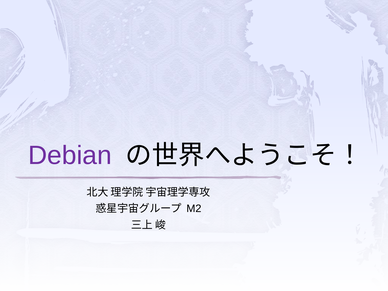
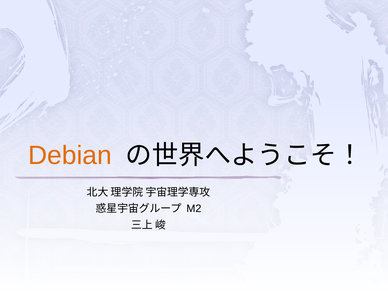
Debian colour: purple -> orange
